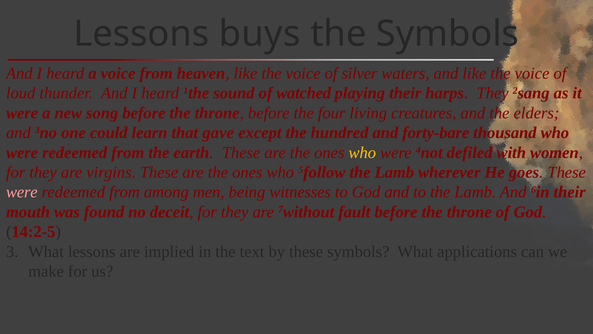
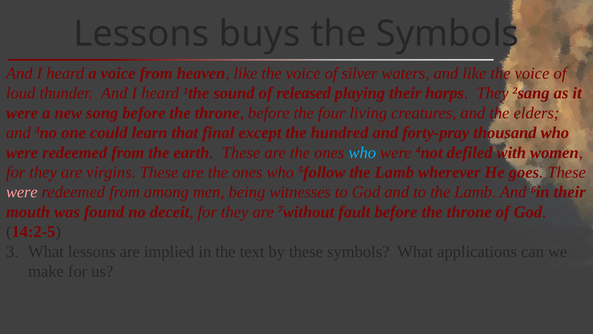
watched: watched -> released
gave: gave -> final
forty-bare: forty-bare -> forty-pray
who at (362, 152) colour: yellow -> light blue
